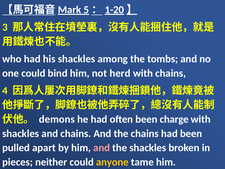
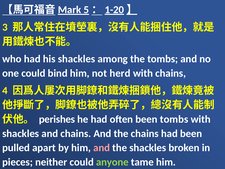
demons: demons -> perishes
been charge: charge -> tombs
anyone colour: yellow -> light green
